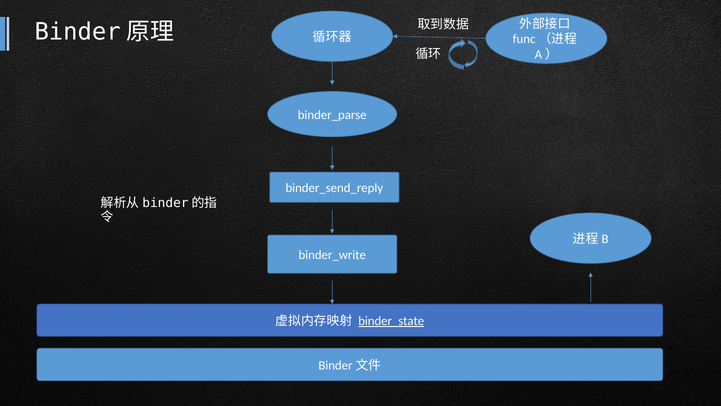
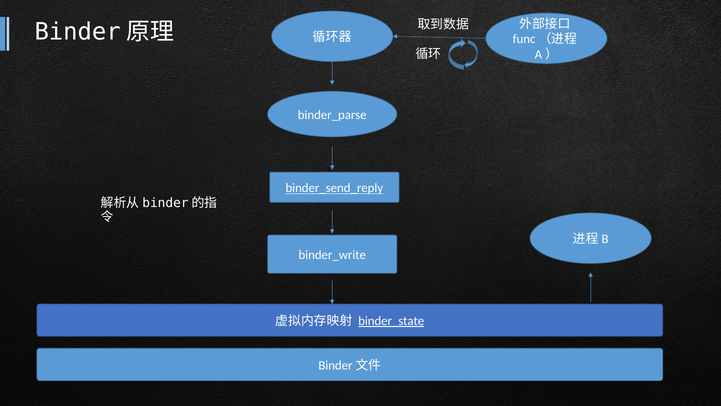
binder_send_reply underline: none -> present
